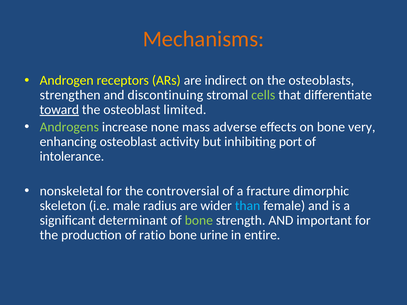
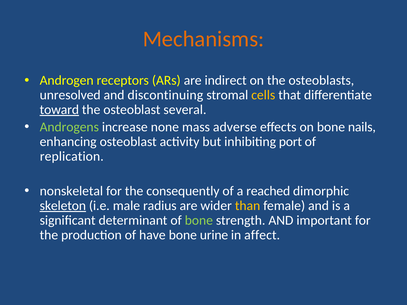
strengthen: strengthen -> unresolved
cells colour: light green -> yellow
limited: limited -> several
very: very -> nails
intolerance: intolerance -> replication
controversial: controversial -> consequently
fracture: fracture -> reached
skeleton underline: none -> present
than colour: light blue -> yellow
ratio: ratio -> have
entire: entire -> affect
